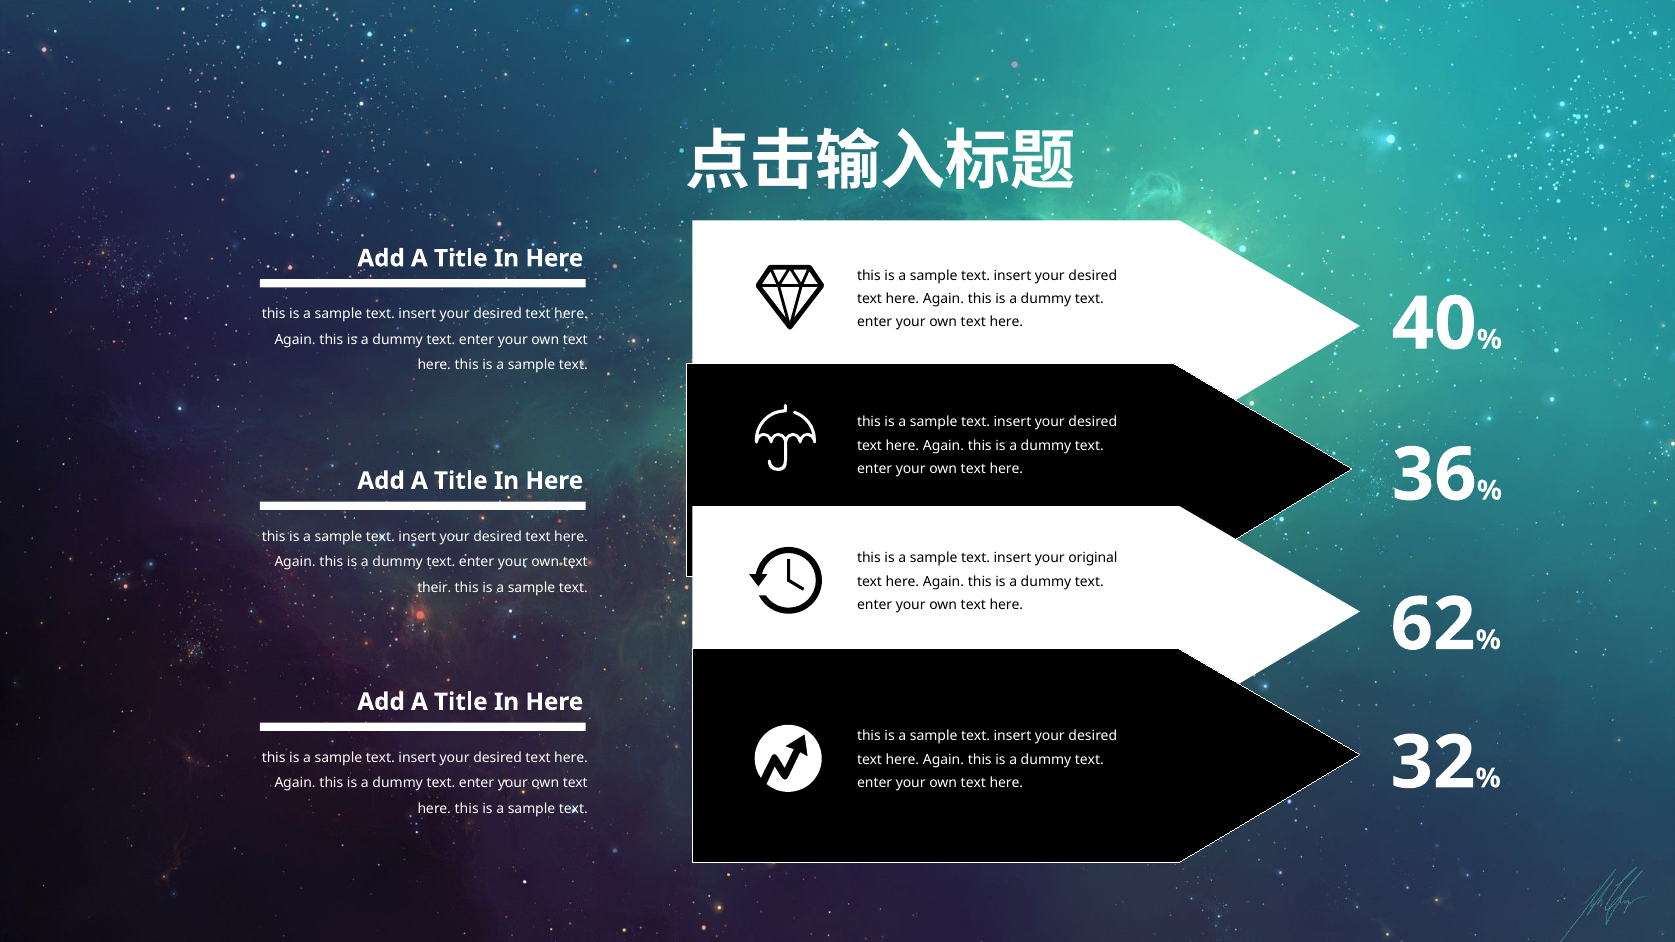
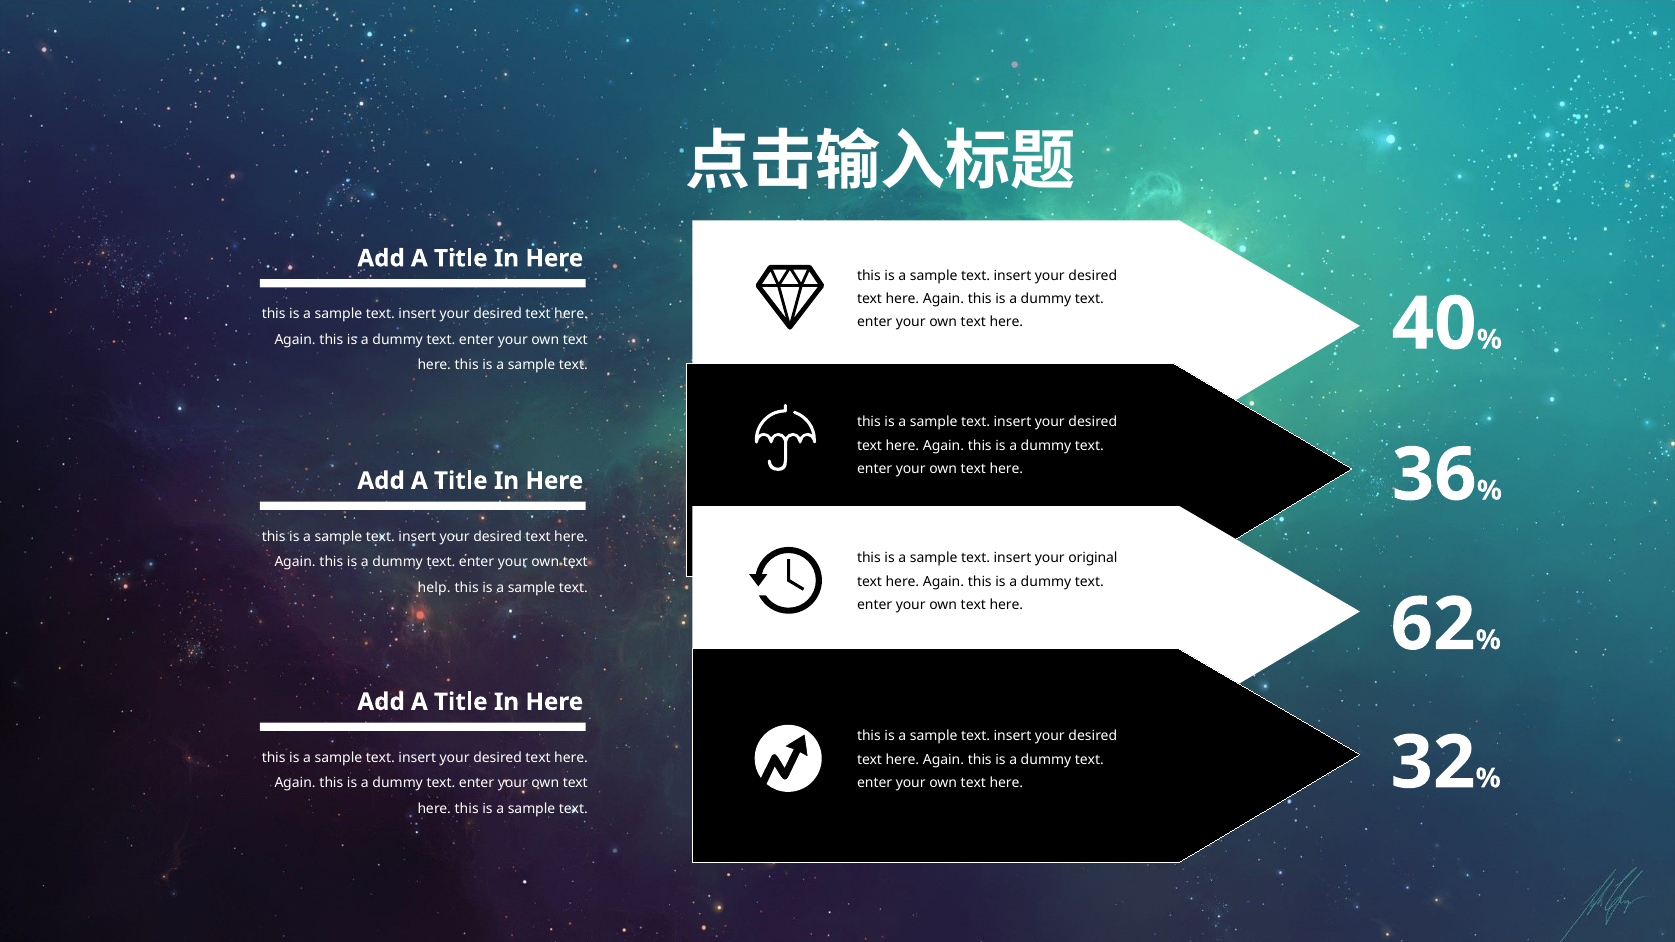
their: their -> help
